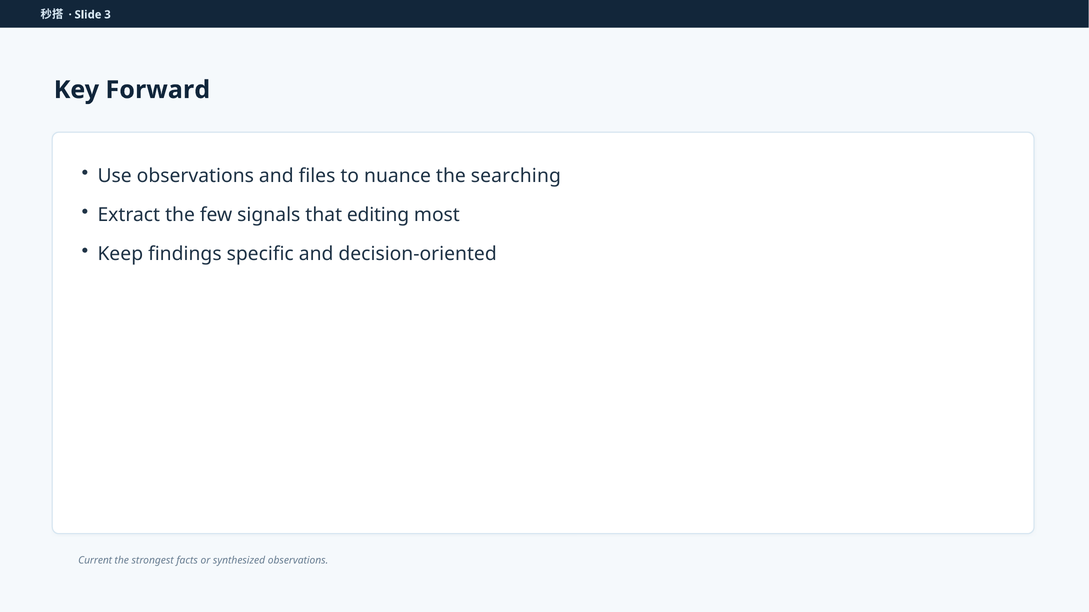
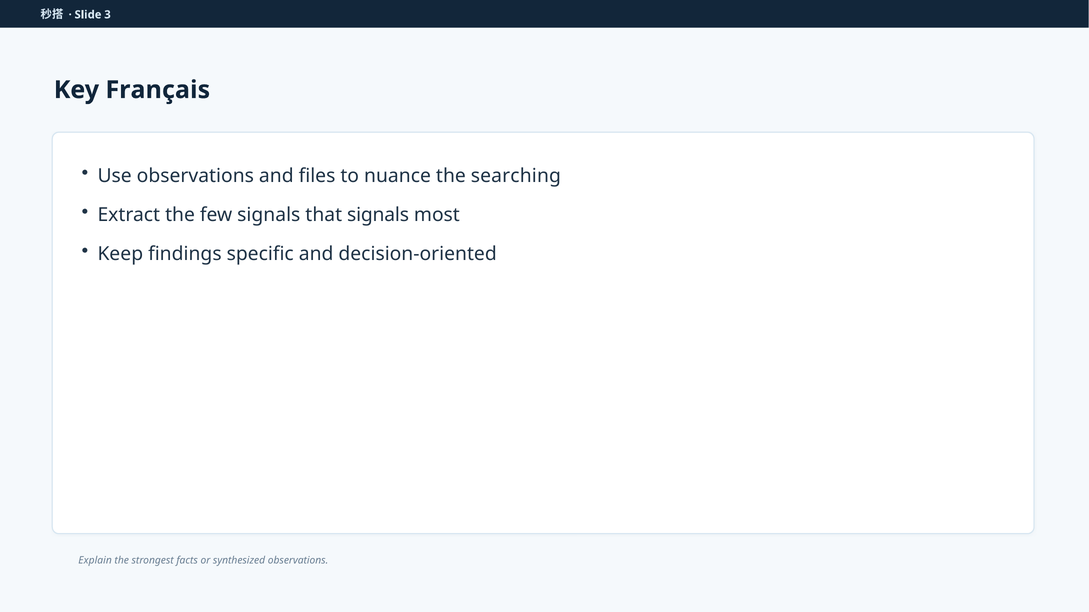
Forward: Forward -> Français
that editing: editing -> signals
Current: Current -> Explain
